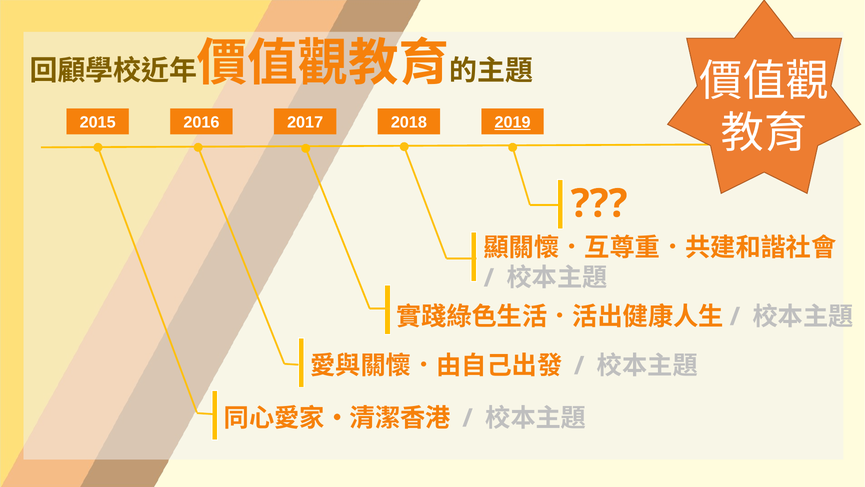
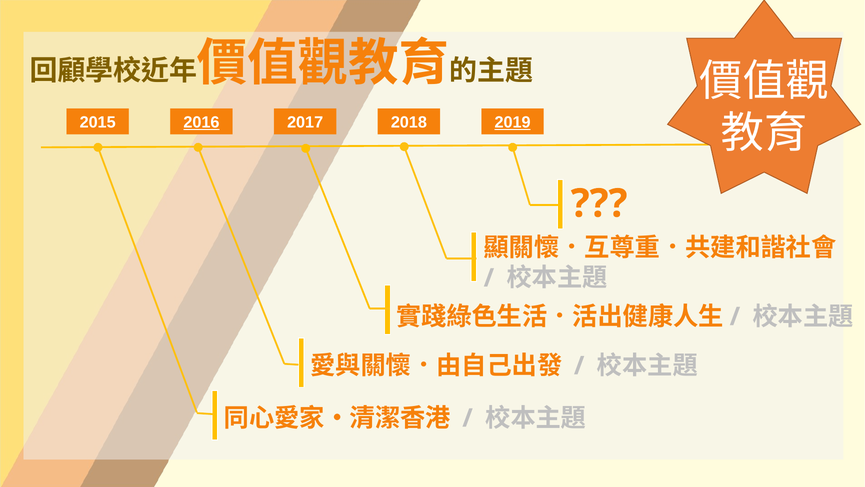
2016 underline: none -> present
